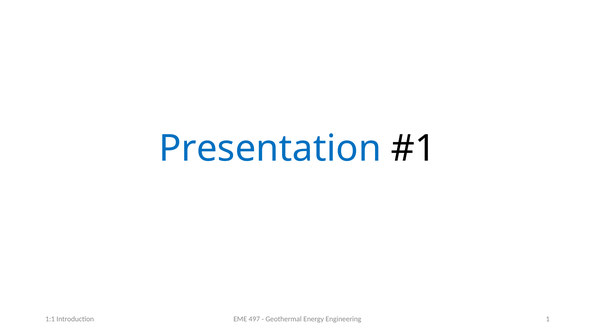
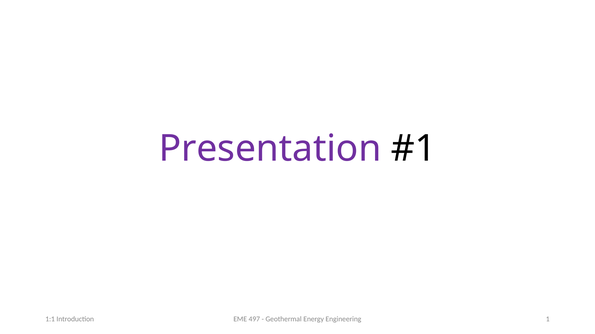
Presentation colour: blue -> purple
